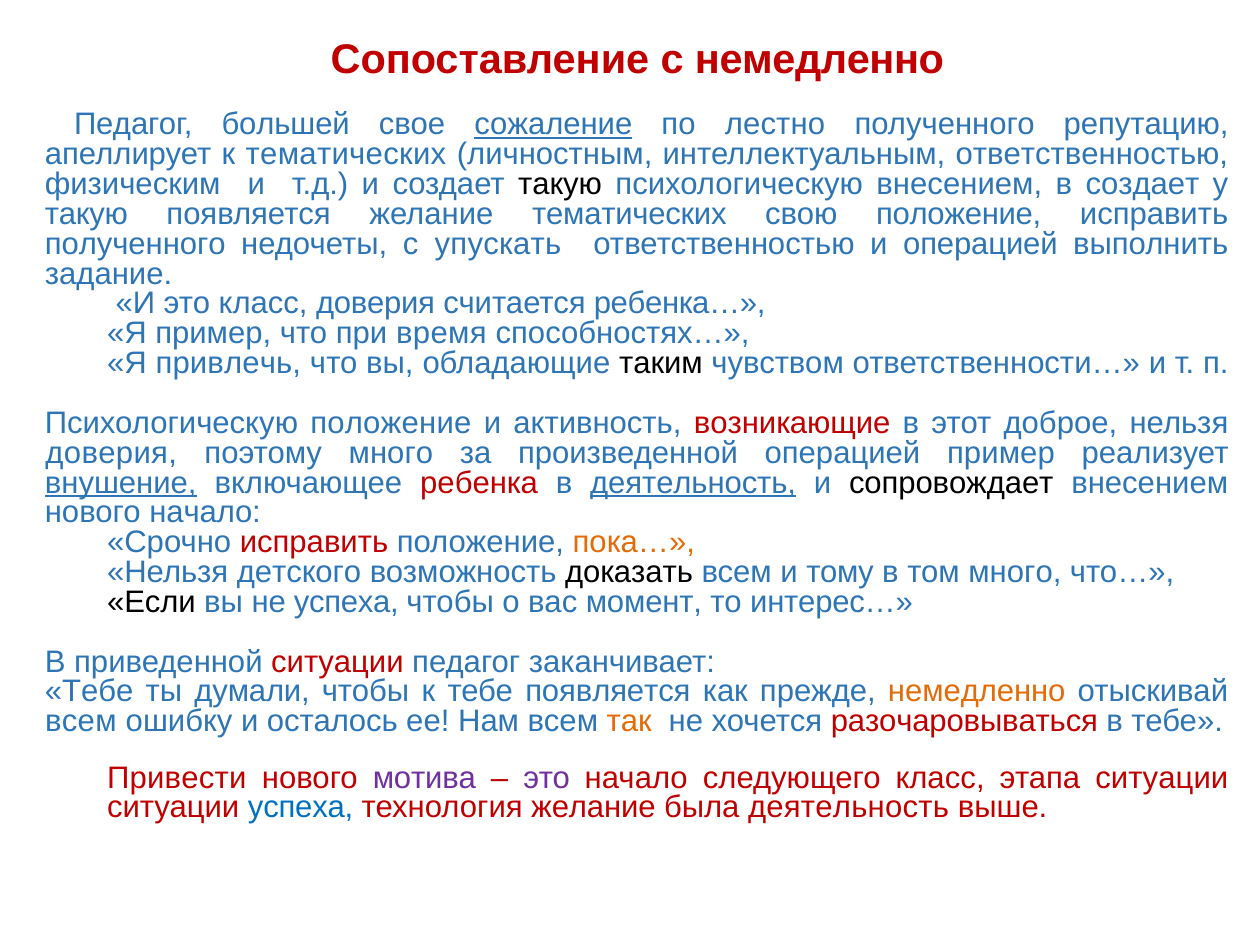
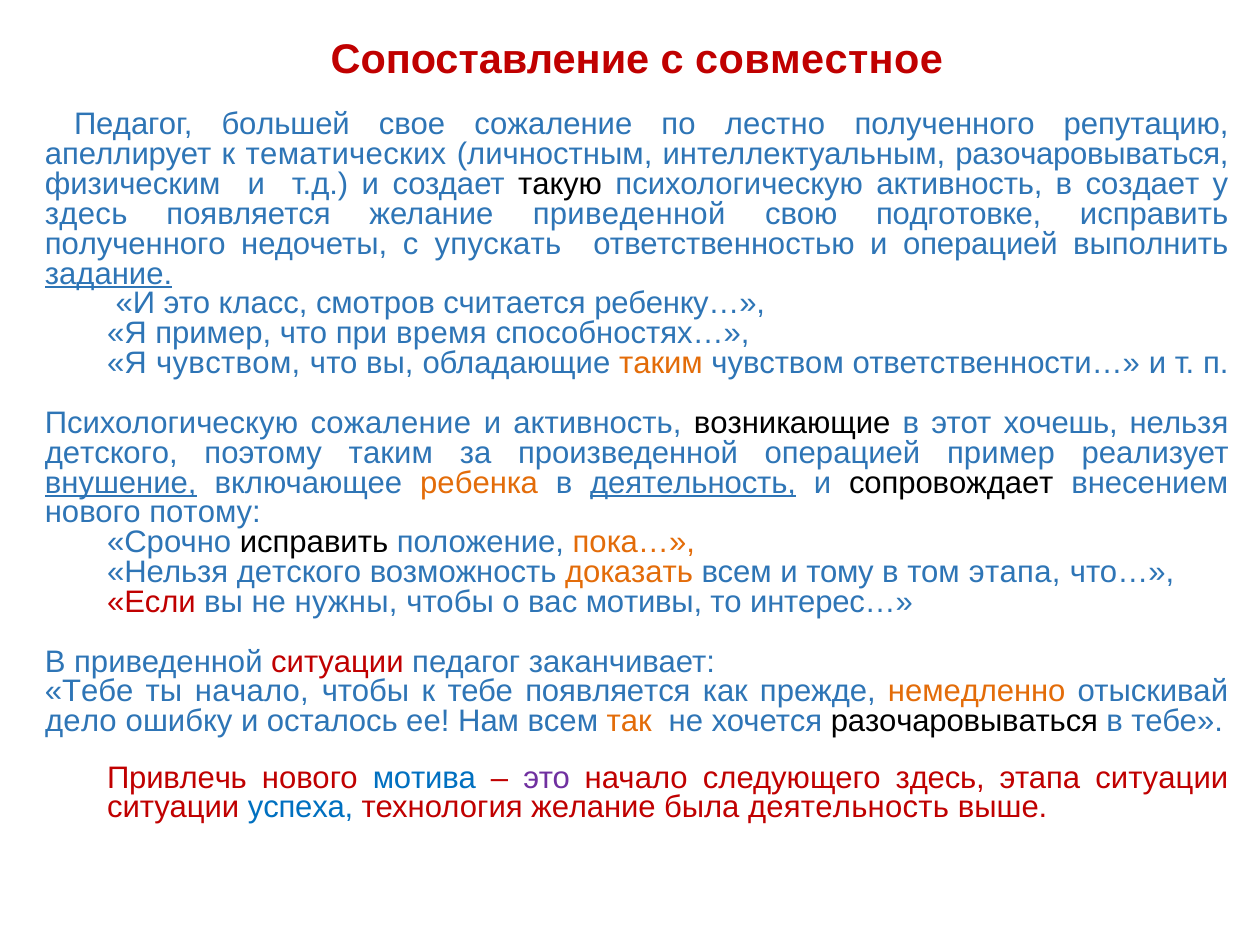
с немедленно: немедленно -> совместное
сожаление at (553, 125) underline: present -> none
интеллектуальным ответственностью: ответственностью -> разочаровываться
психологическую внесением: внесением -> активность
такую at (86, 214): такую -> здесь
желание тематических: тематических -> приведенной
свою положение: положение -> подготовке
задание underline: none -> present
класс доверия: доверия -> смотров
ребенка…: ребенка… -> ребенку…
Я привлечь: привлечь -> чувством
таким at (661, 364) colour: black -> orange
Психологическую положение: положение -> сожаление
возникающие colour: red -> black
доброе: доброе -> хочешь
доверия at (111, 453): доверия -> детского
поэтому много: много -> таким
ребенка colour: red -> orange
нового начало: начало -> потому
исправить at (314, 543) colour: red -> black
доказать colour: black -> orange
том много: много -> этапа
Если colour: black -> red
не успеха: успеха -> нужны
момент: момент -> мотивы
ты думали: думали -> начало
всем at (81, 722): всем -> дело
разочаровываться at (964, 722) colour: red -> black
Привести: Привести -> Привлечь
мотива colour: purple -> blue
следующего класс: класс -> здесь
